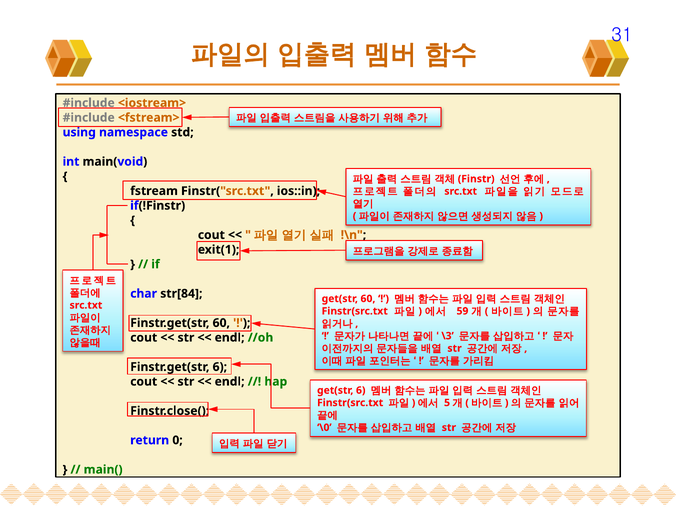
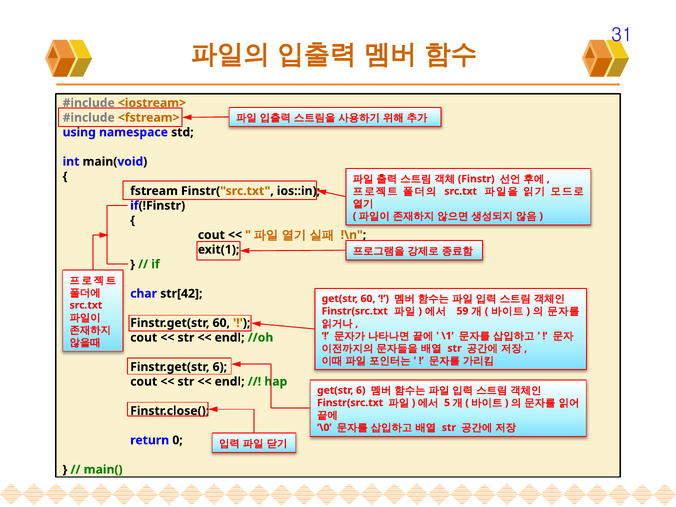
str[84: str[84 -> str[42
\3: \3 -> \1
